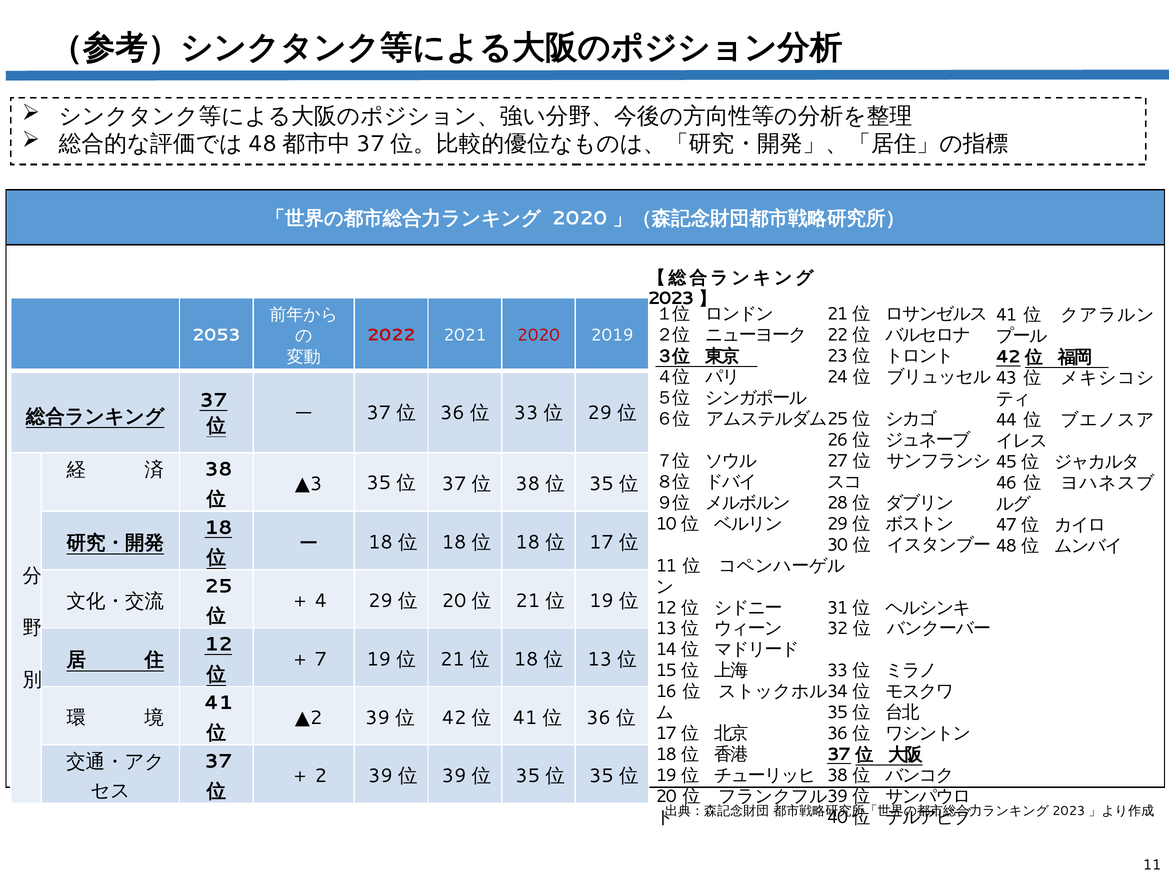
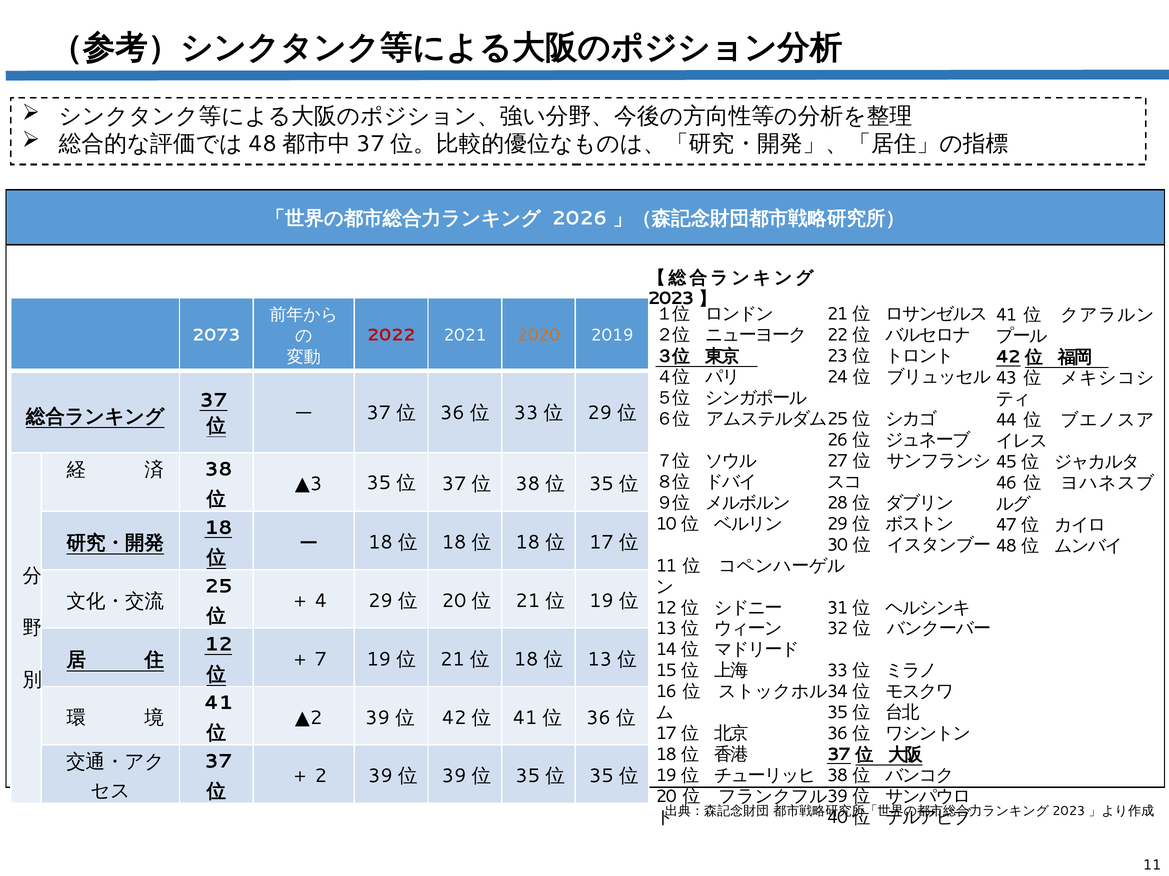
2020 at (579, 218): 2020 -> 2026
2053: 2053 -> 2073
2020 at (539, 336) colour: red -> orange
